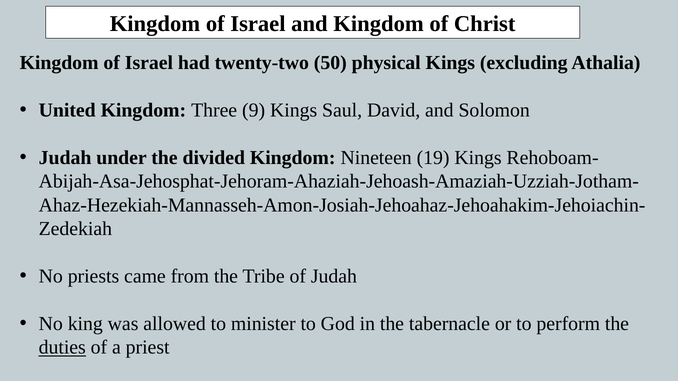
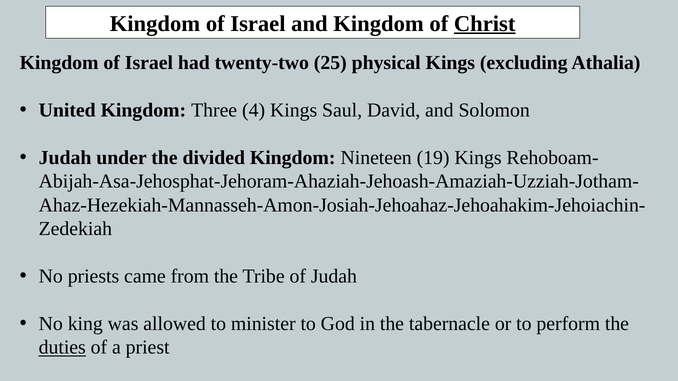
Christ underline: none -> present
50: 50 -> 25
9: 9 -> 4
